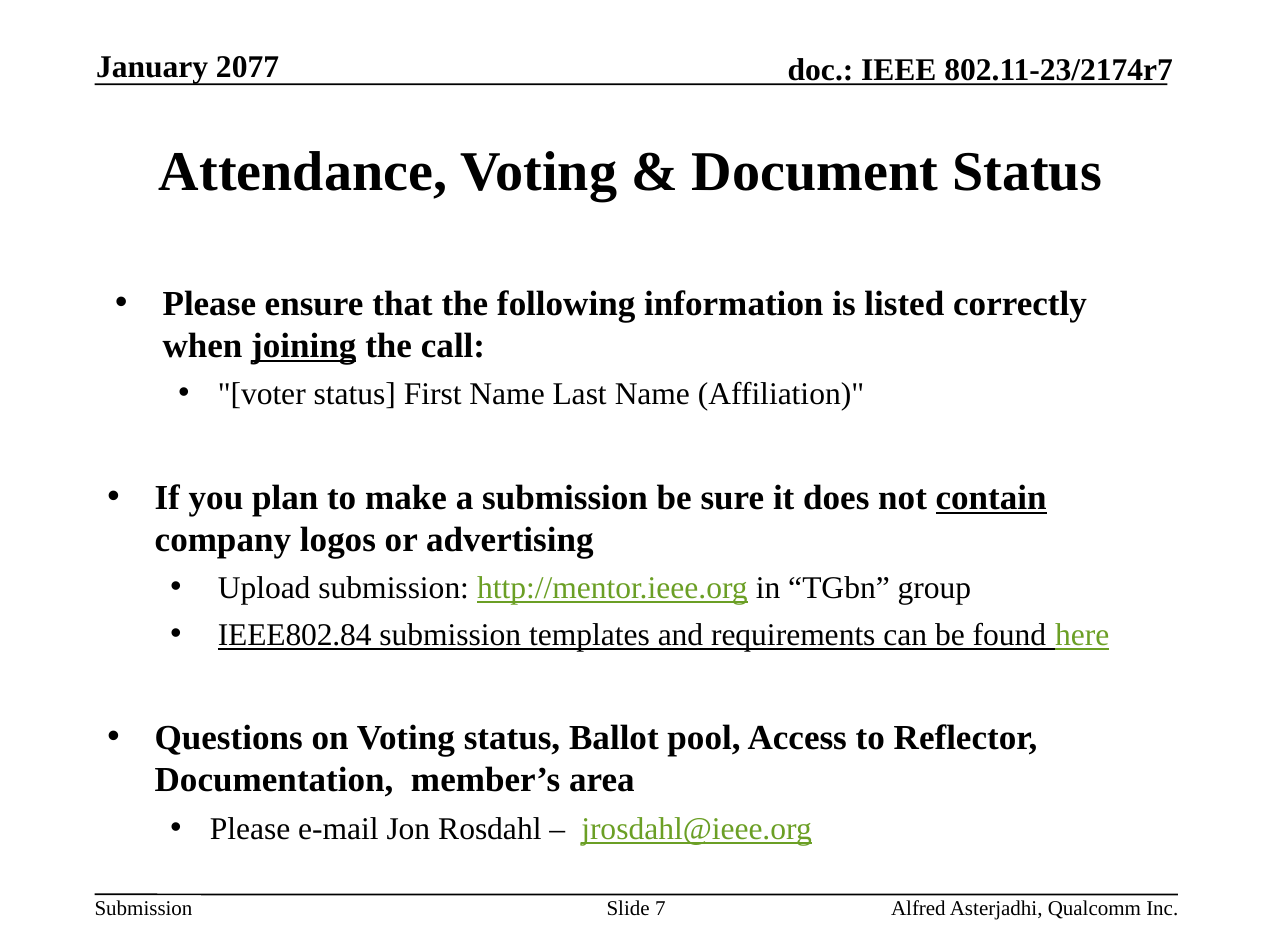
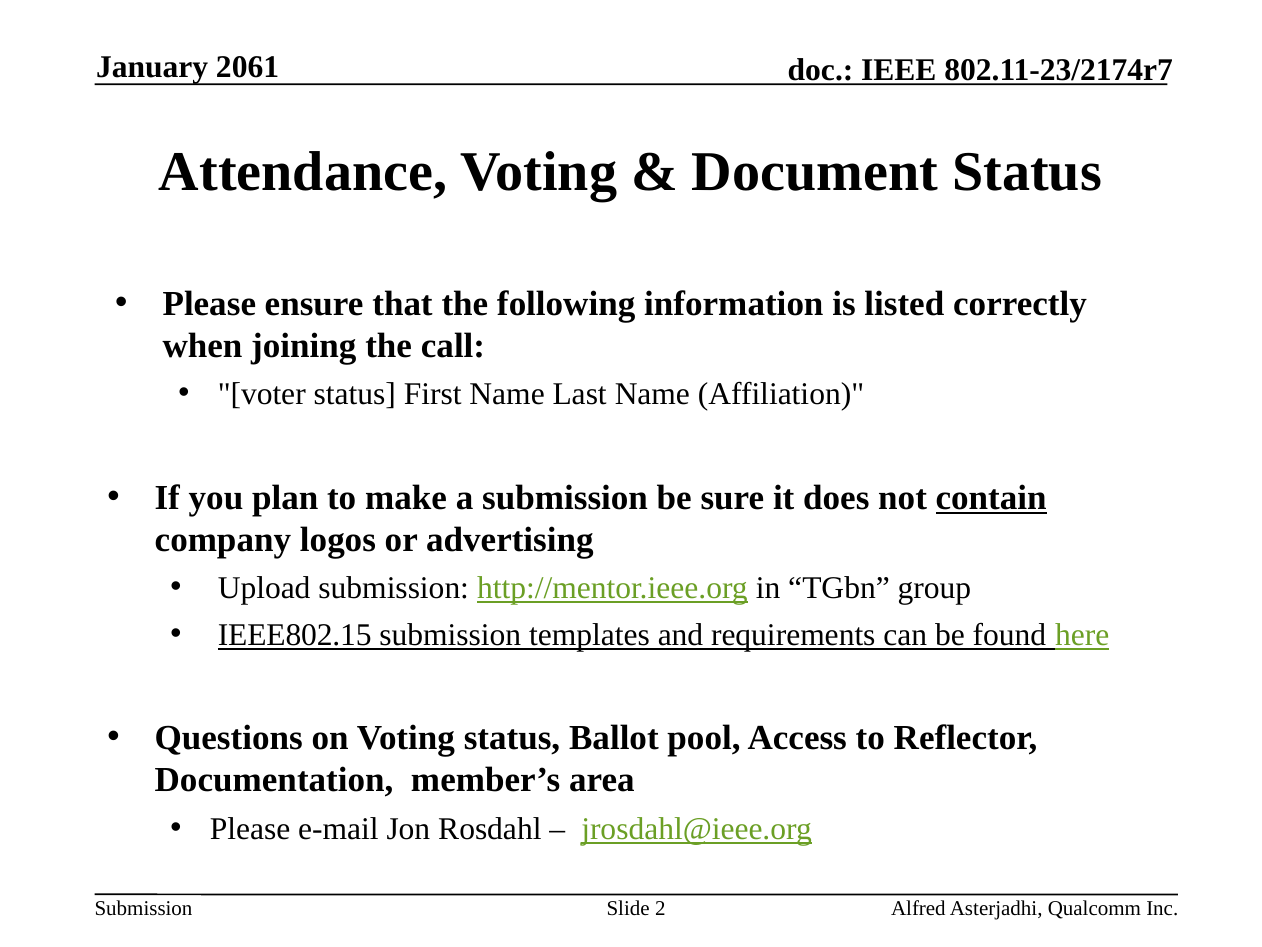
2077: 2077 -> 2061
joining underline: present -> none
IEEE802.84: IEEE802.84 -> IEEE802.15
7: 7 -> 2
